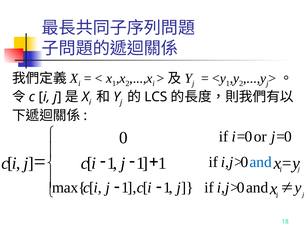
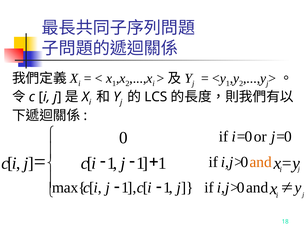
and at (261, 162) colour: blue -> orange
